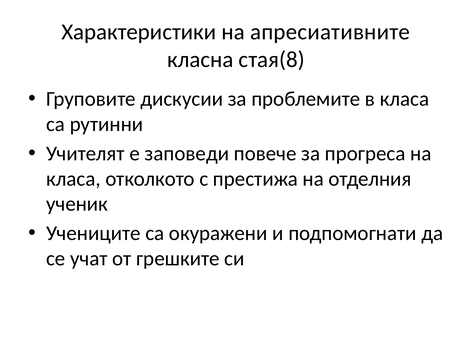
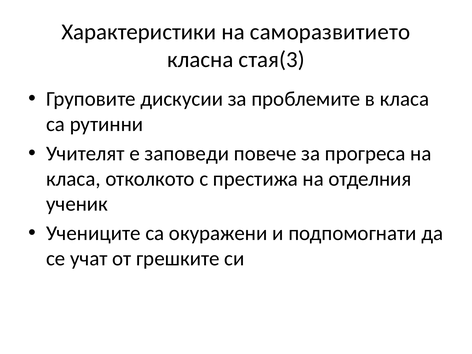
апресиативните: апресиативните -> саморазвитието
стая(8: стая(8 -> стая(3
